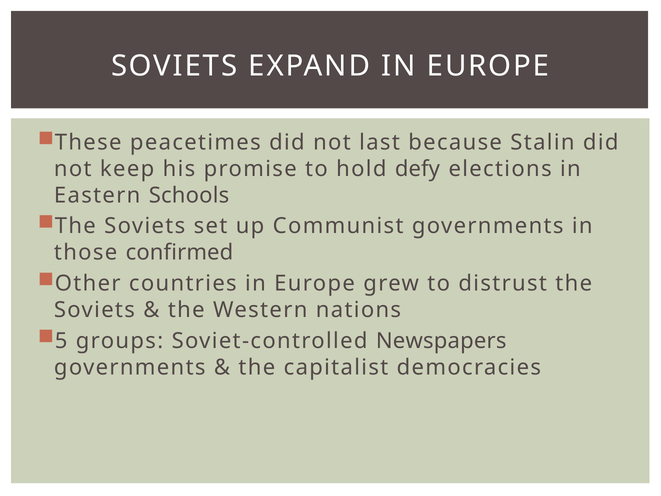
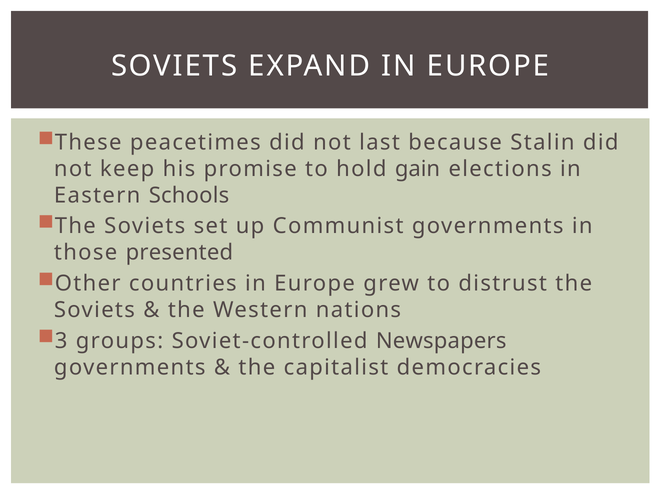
defy: defy -> gain
confirmed: confirmed -> presented
5: 5 -> 3
